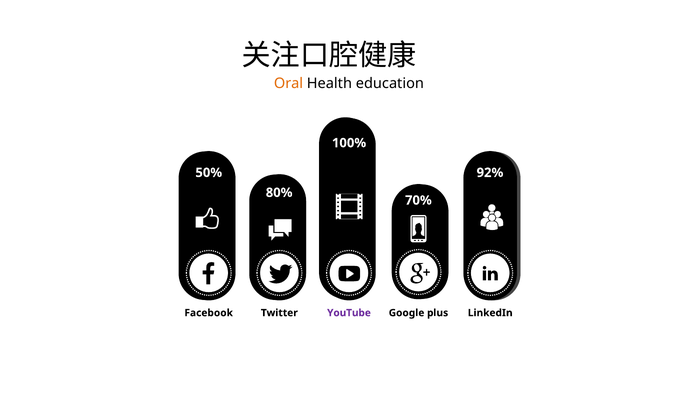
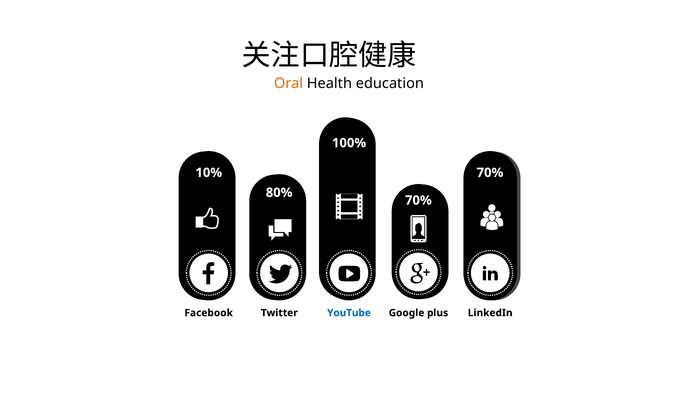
50%: 50% -> 10%
92% at (490, 173): 92% -> 70%
YouTube colour: purple -> blue
